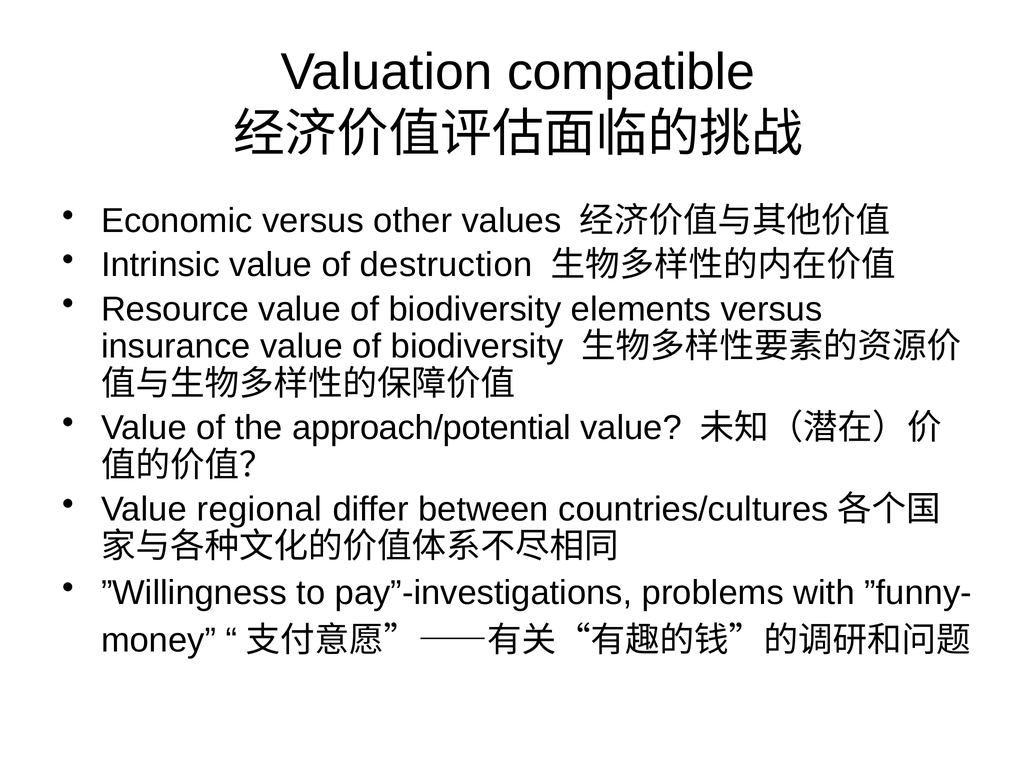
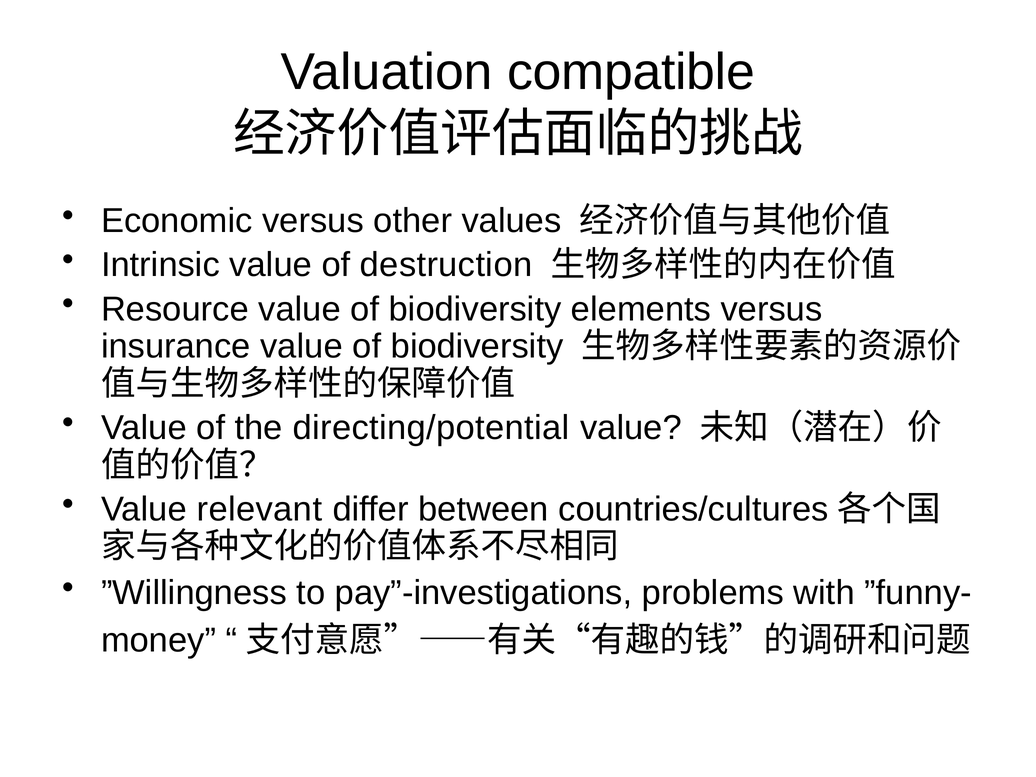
approach/potential: approach/potential -> directing/potential
regional: regional -> relevant
